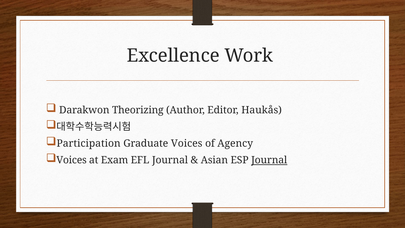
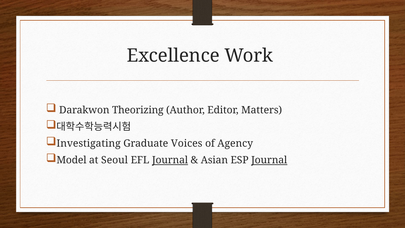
Haukås: Haukås -> Matters
Participation: Participation -> Investigating
Voices at (72, 160): Voices -> Model
Exam: Exam -> Seoul
Journal at (170, 160) underline: none -> present
